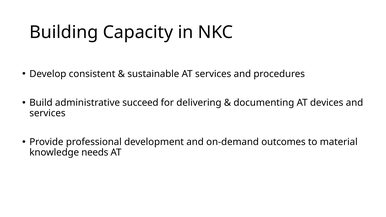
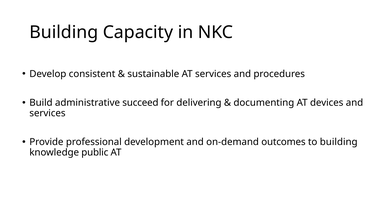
to material: material -> building
needs: needs -> public
